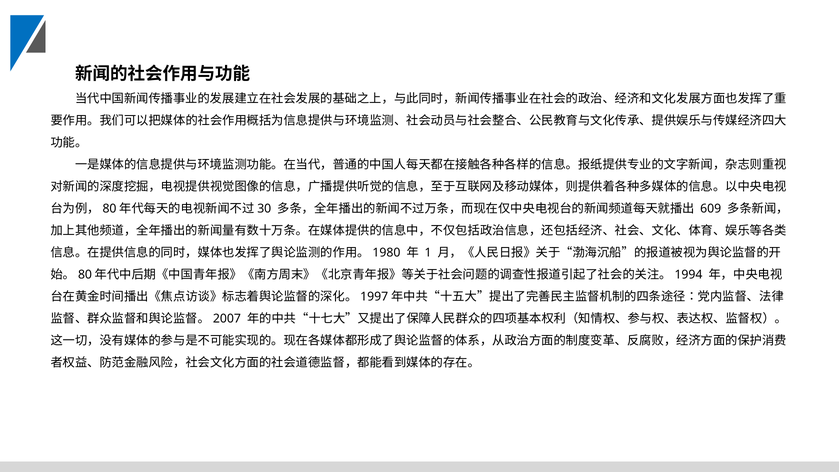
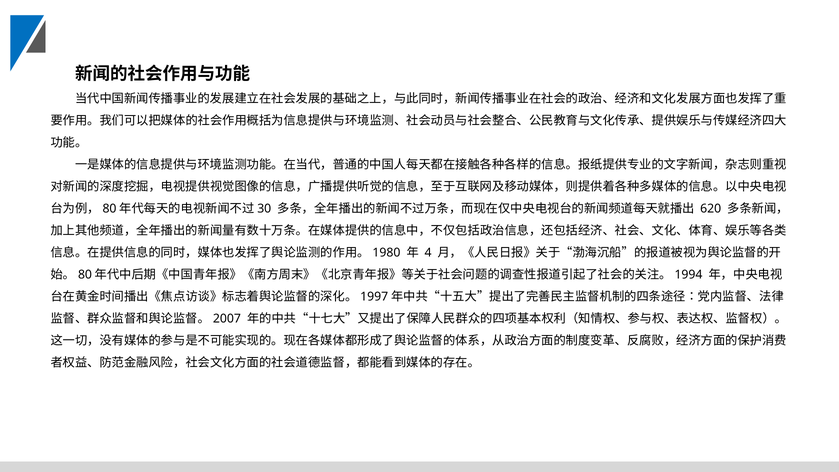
609: 609 -> 620
1: 1 -> 4
